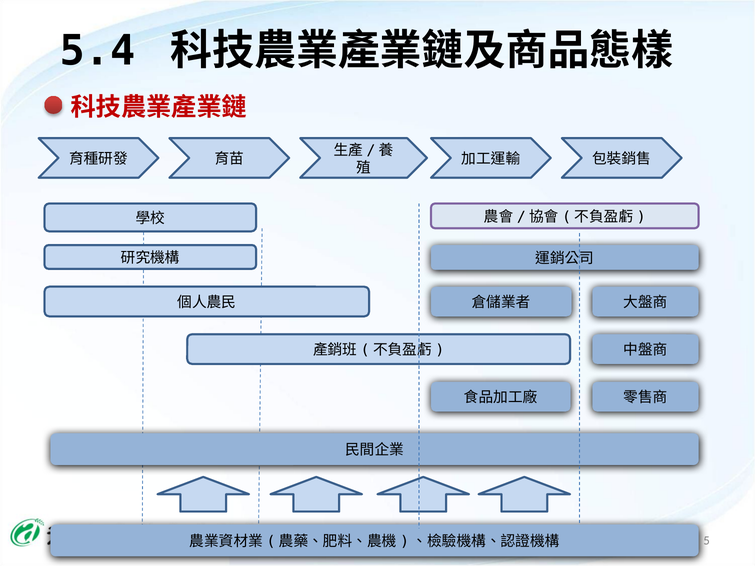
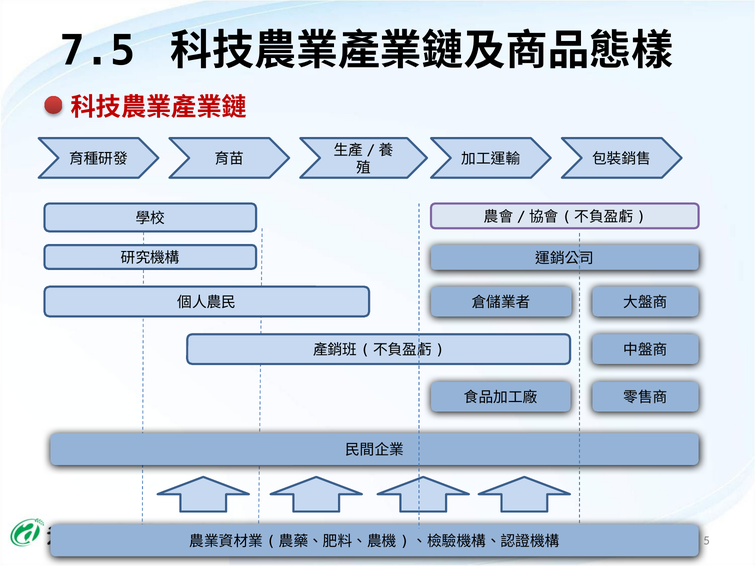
5.4: 5.4 -> 7.5
